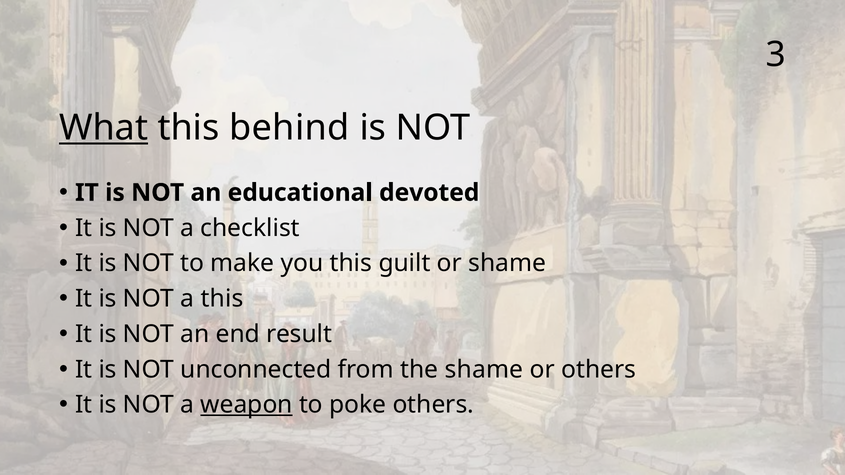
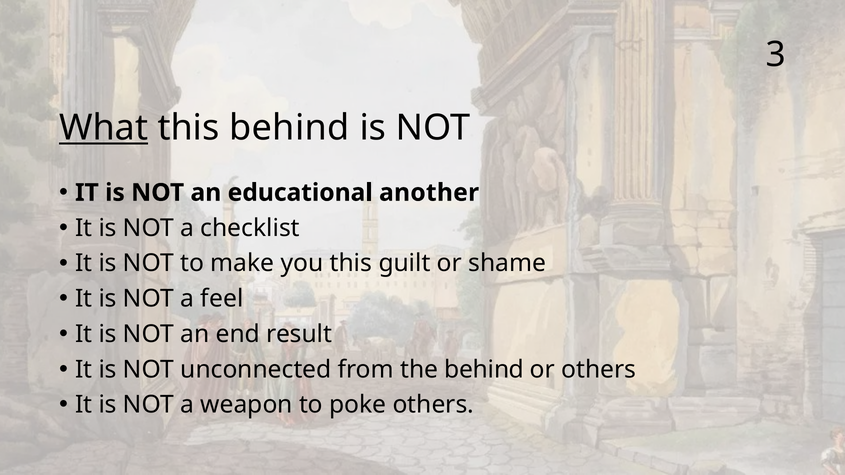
devoted: devoted -> another
a this: this -> feel
the shame: shame -> behind
weapon underline: present -> none
